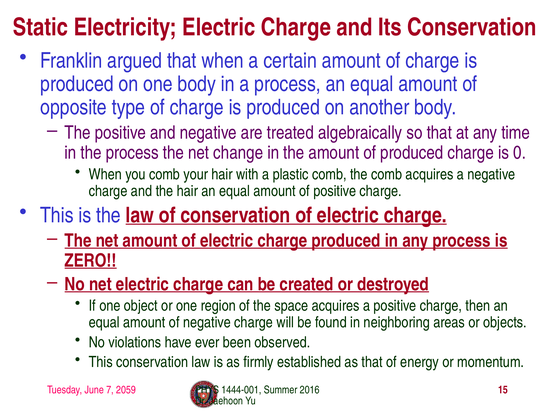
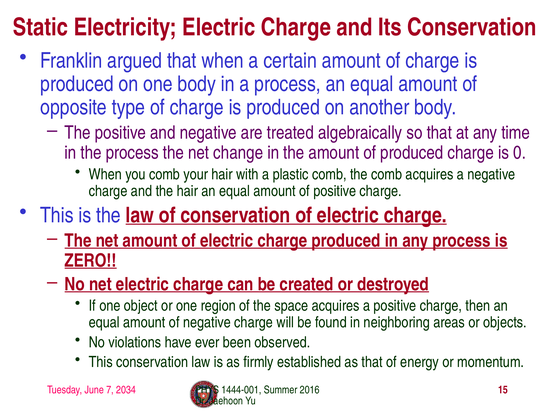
2059: 2059 -> 2034
